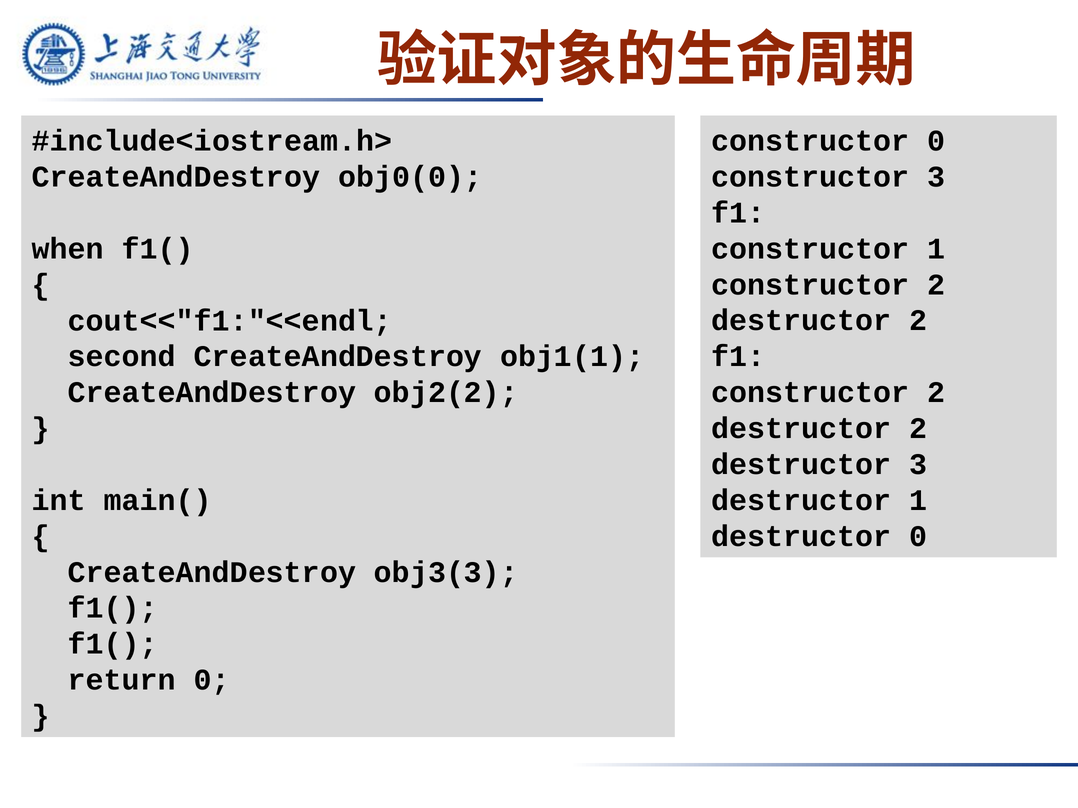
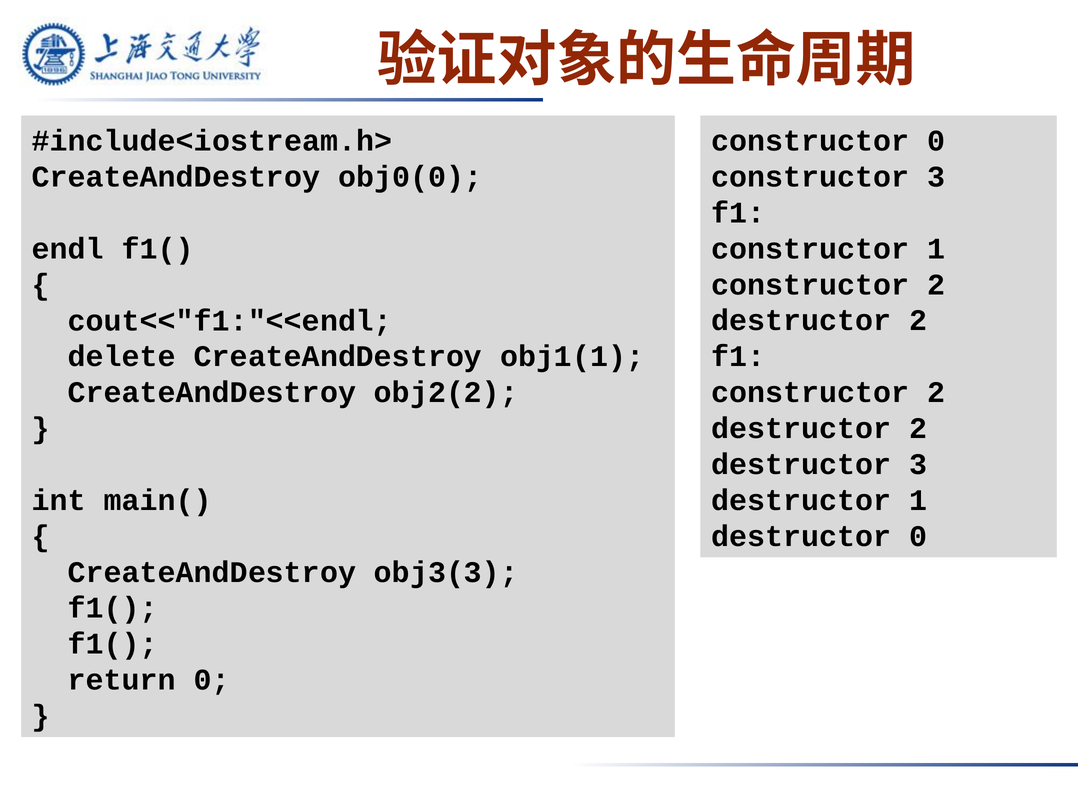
when: when -> endl
second: second -> delete
